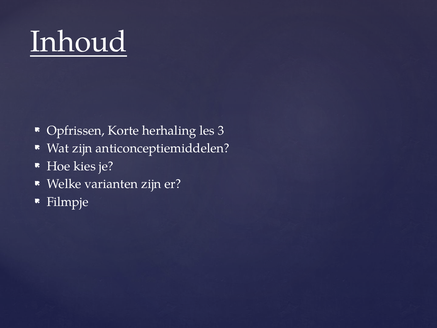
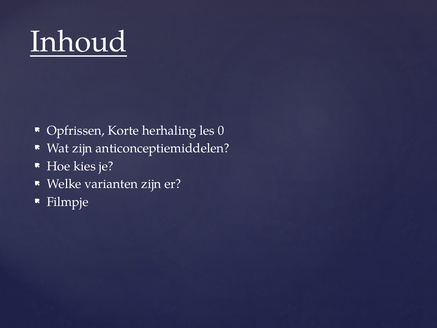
3: 3 -> 0
